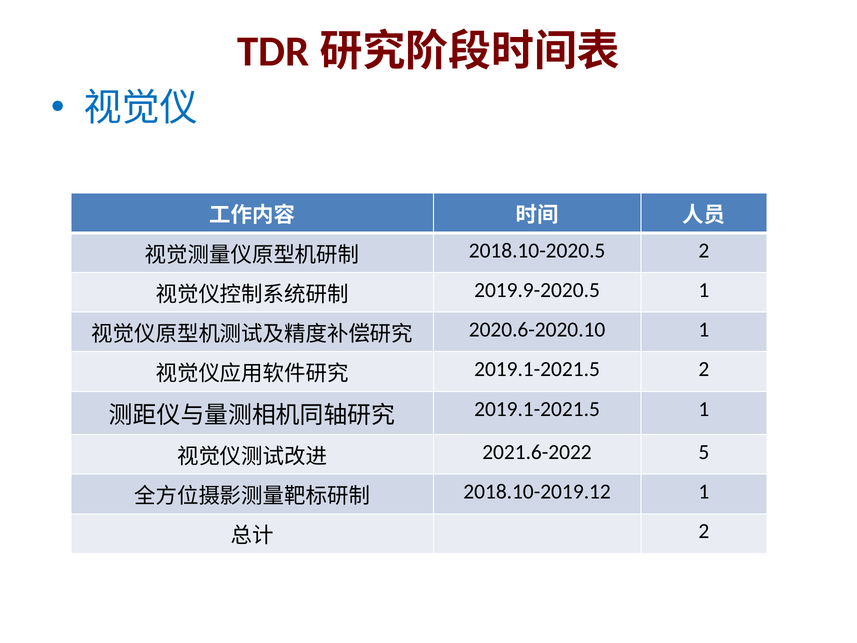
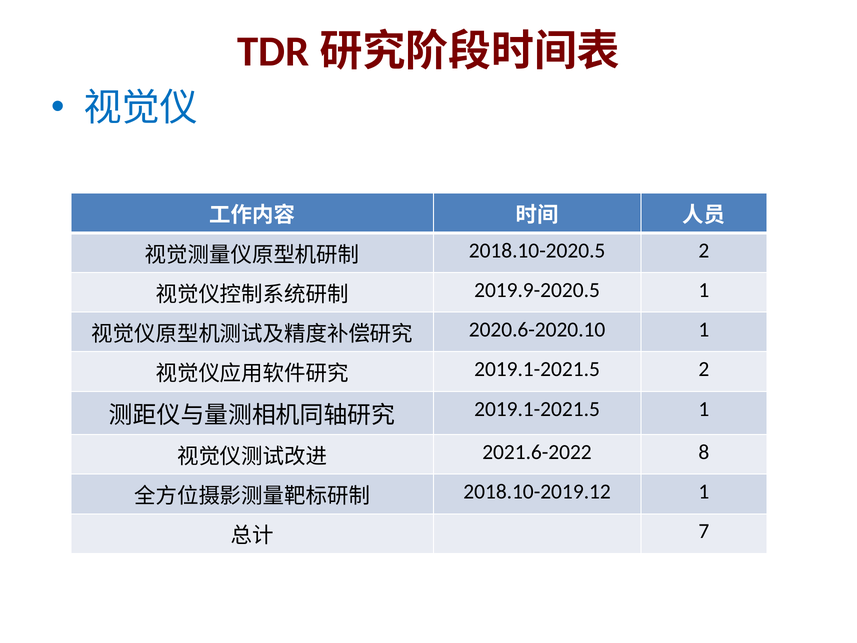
5: 5 -> 8
2 at (704, 531): 2 -> 7
